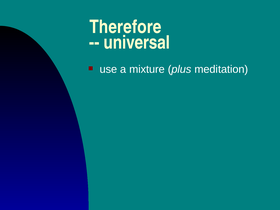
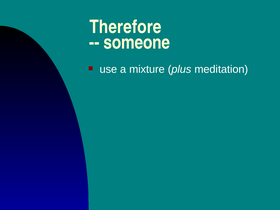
universal: universal -> someone
